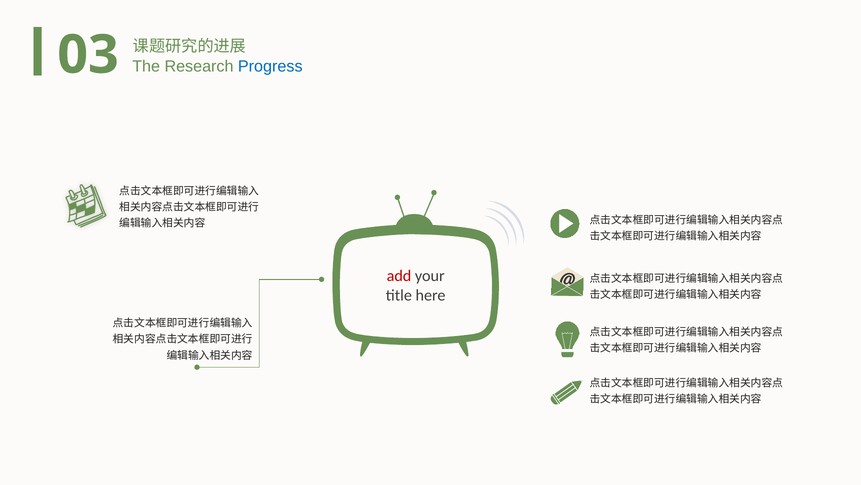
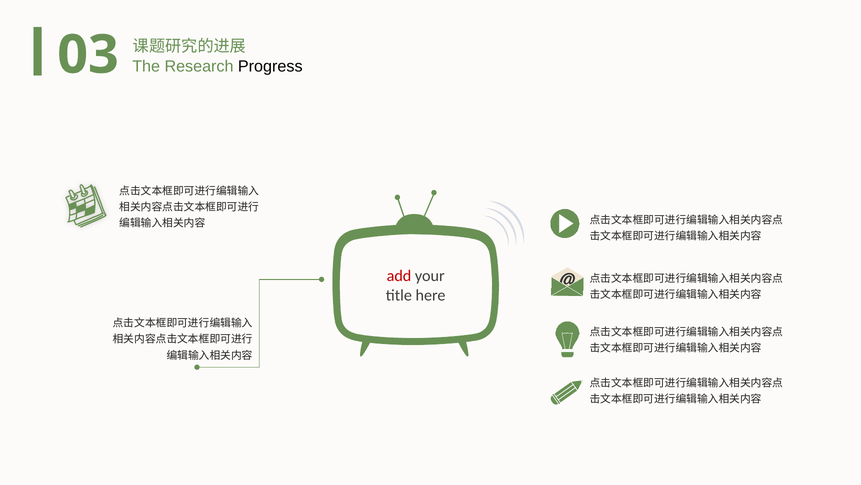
Progress colour: blue -> black
